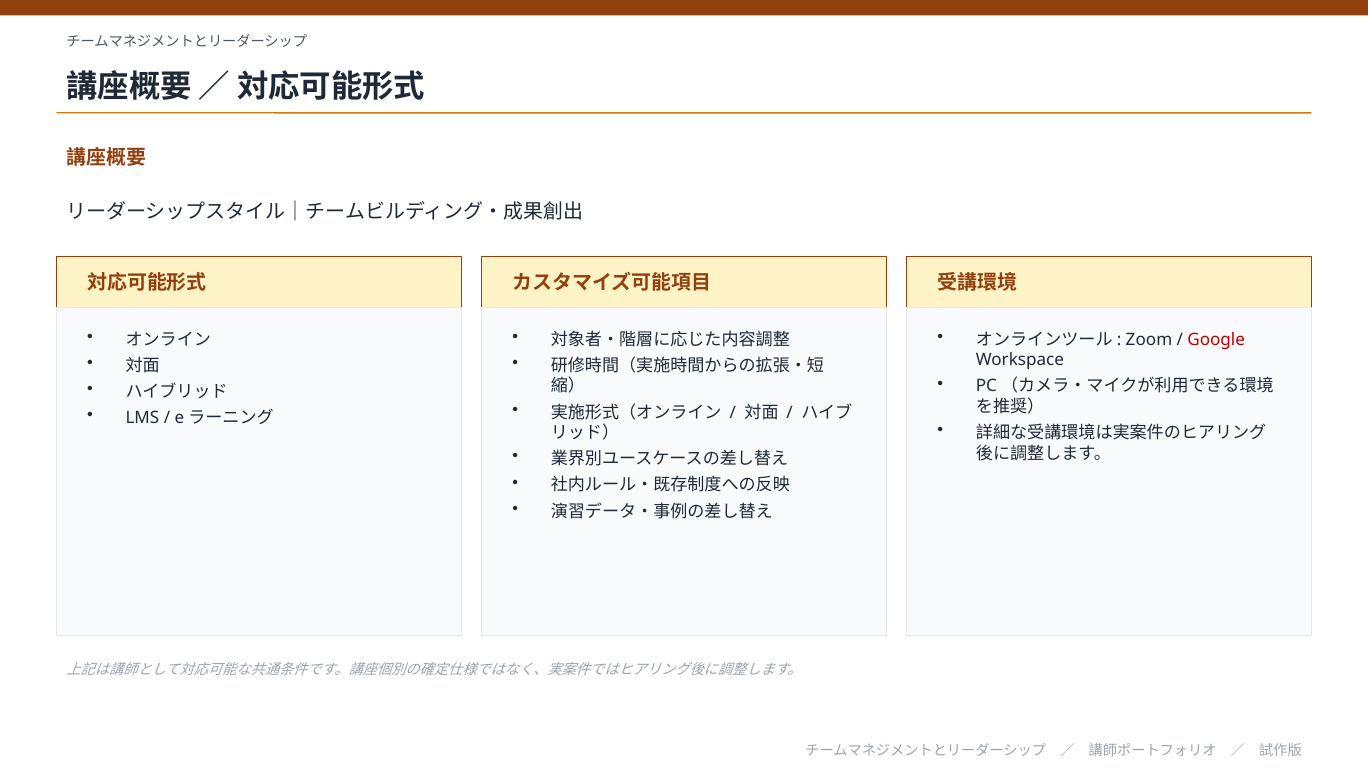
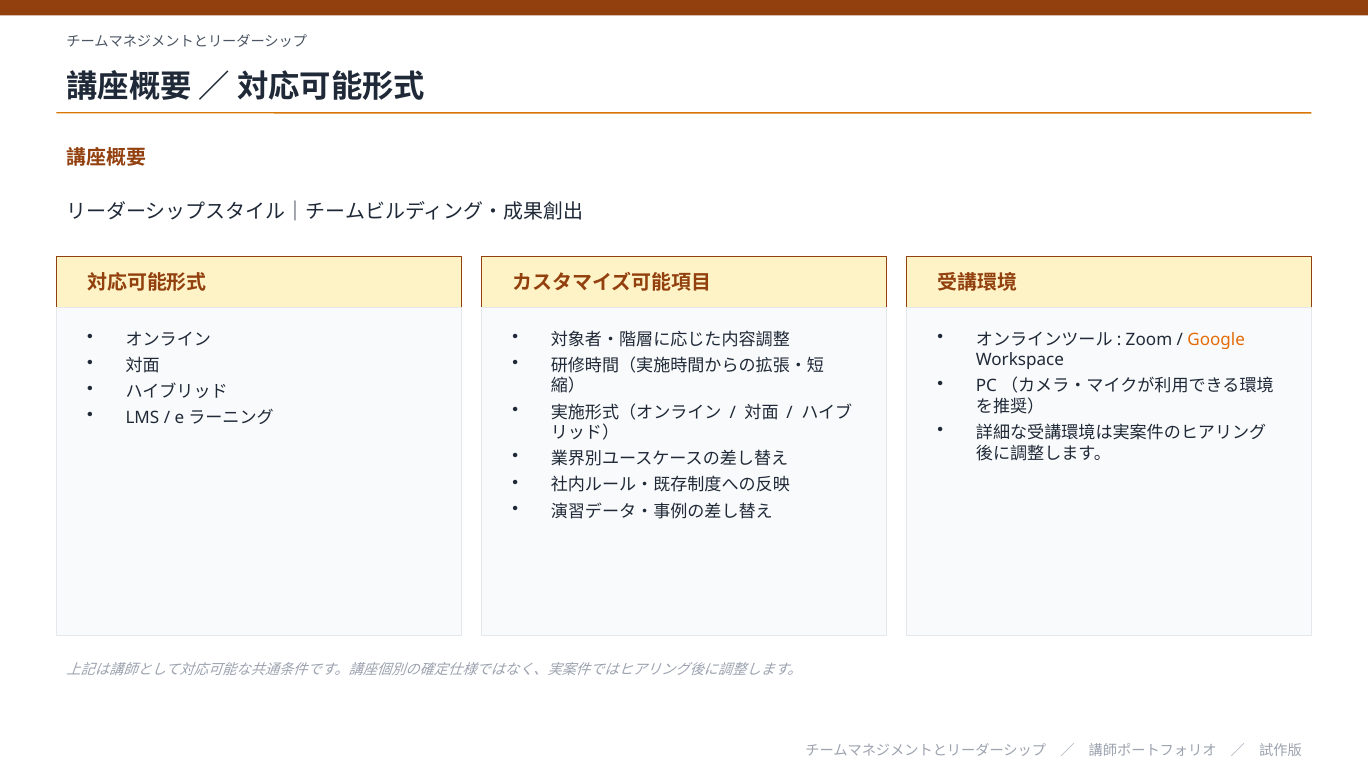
Google colour: red -> orange
